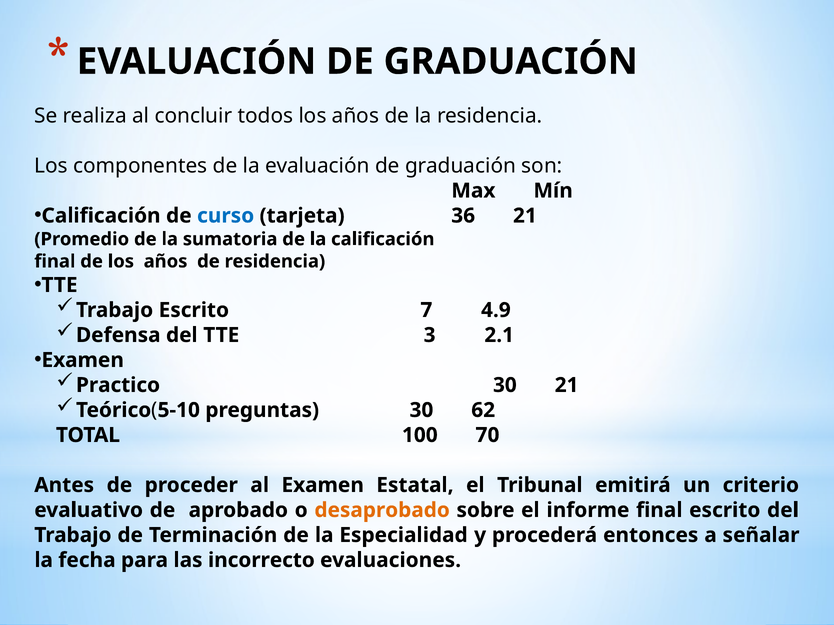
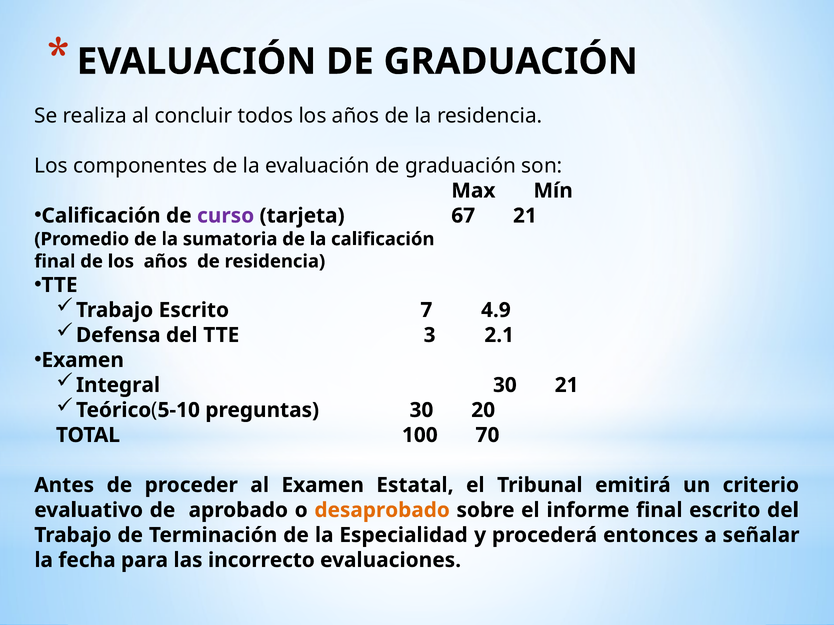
curso colour: blue -> purple
36: 36 -> 67
Practico: Practico -> Integral
62: 62 -> 20
